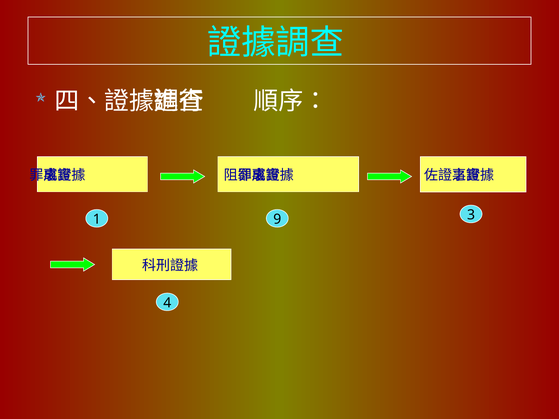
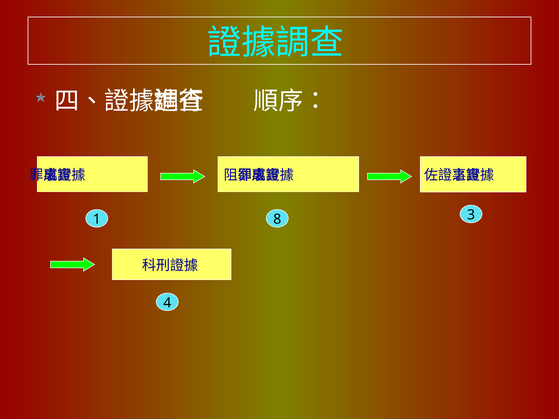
9: 9 -> 8
